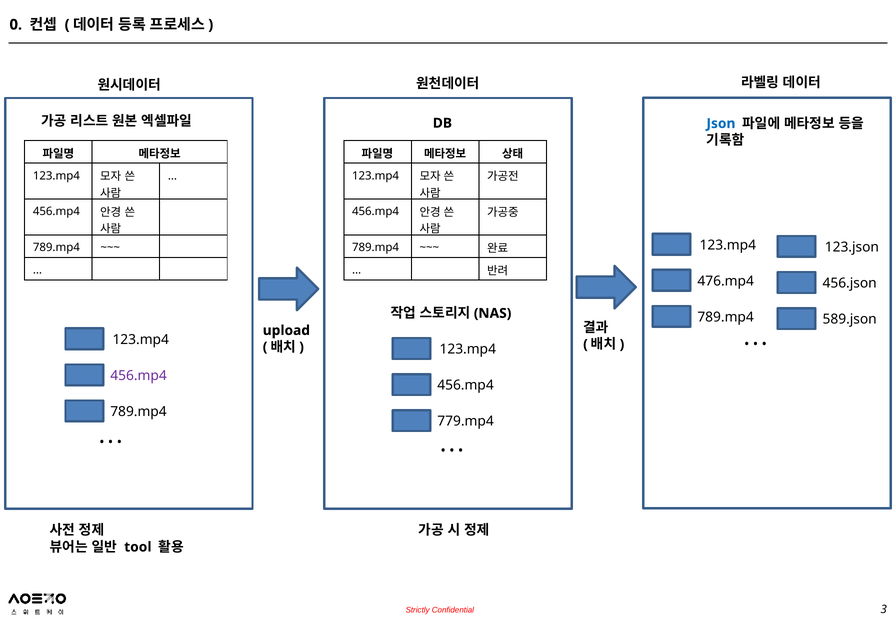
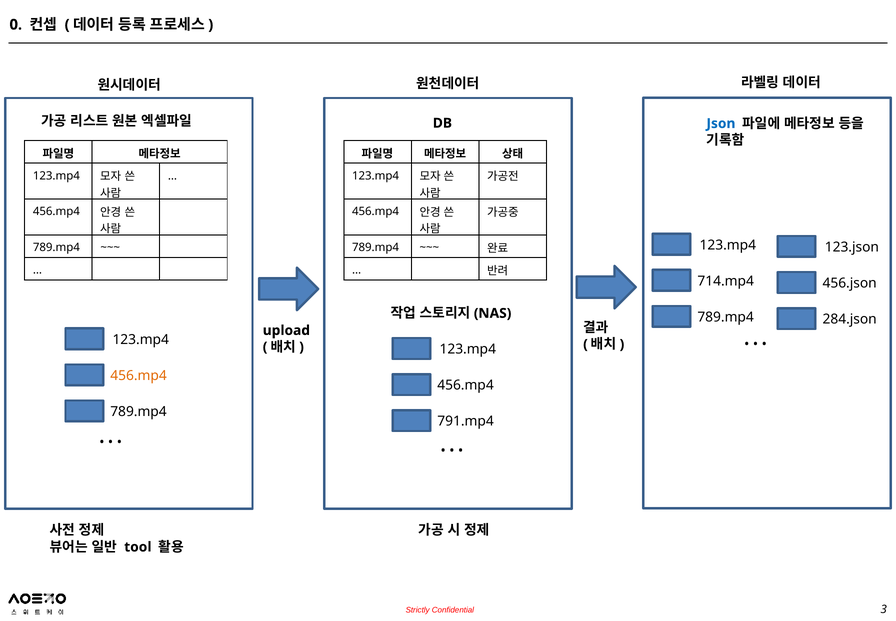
476.mp4: 476.mp4 -> 714.mp4
589.json: 589.json -> 284.json
456.mp4 at (139, 375) colour: purple -> orange
779.mp4: 779.mp4 -> 791.mp4
